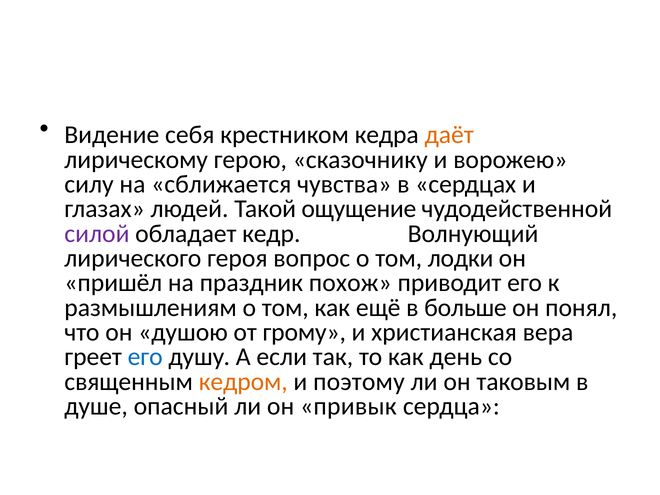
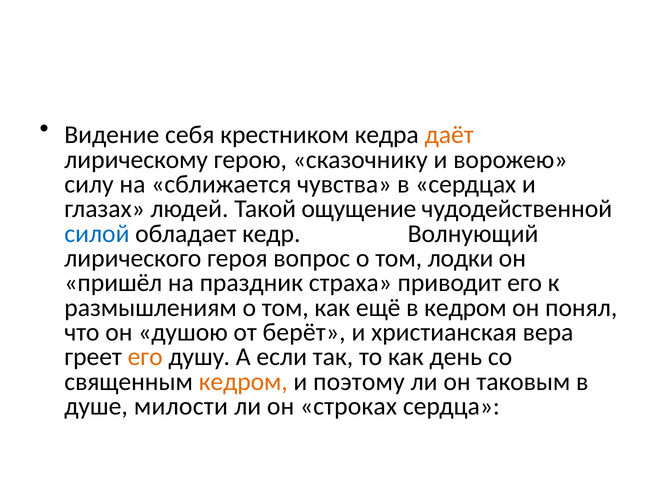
силой colour: purple -> blue
похож: похож -> страха
в больше: больше -> кедром
грому: грому -> берёт
его at (145, 357) colour: blue -> orange
опасный: опасный -> милости
привык: привык -> строках
